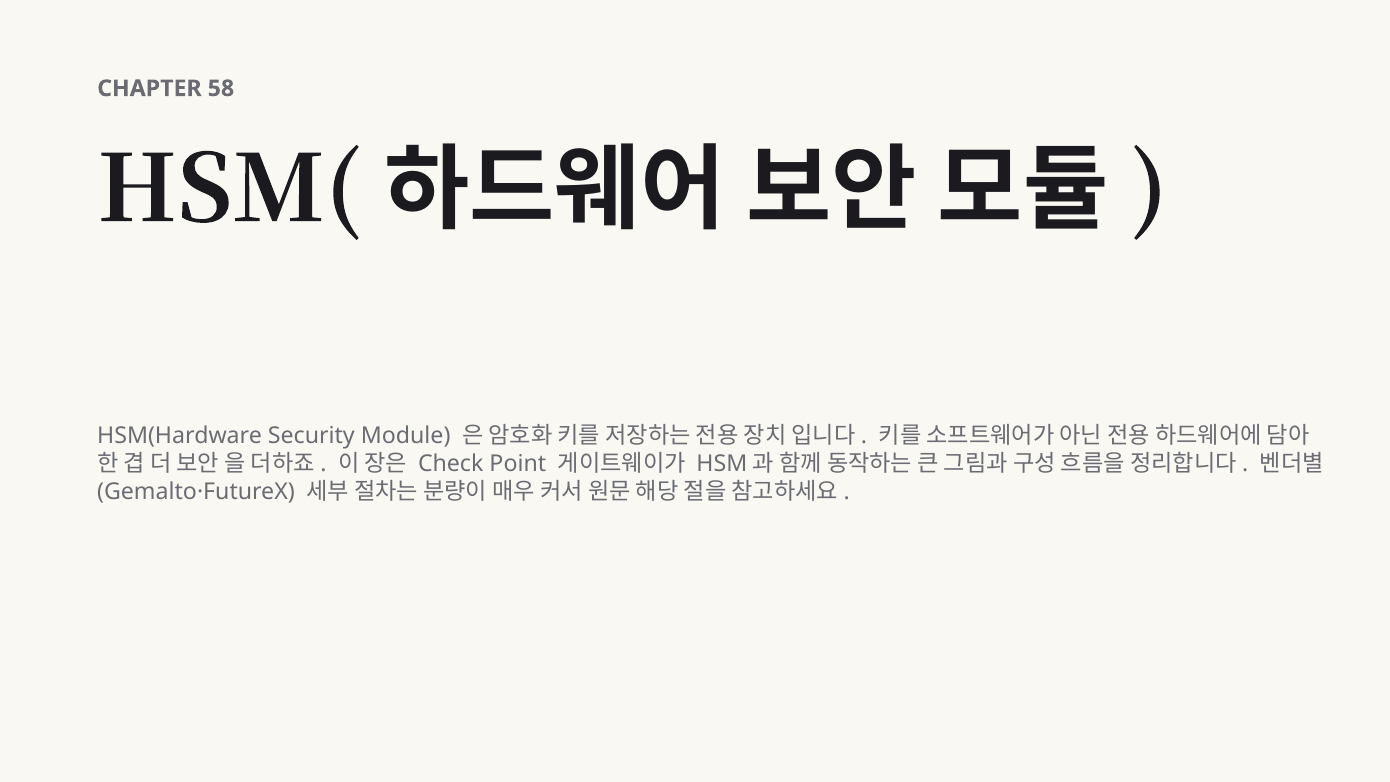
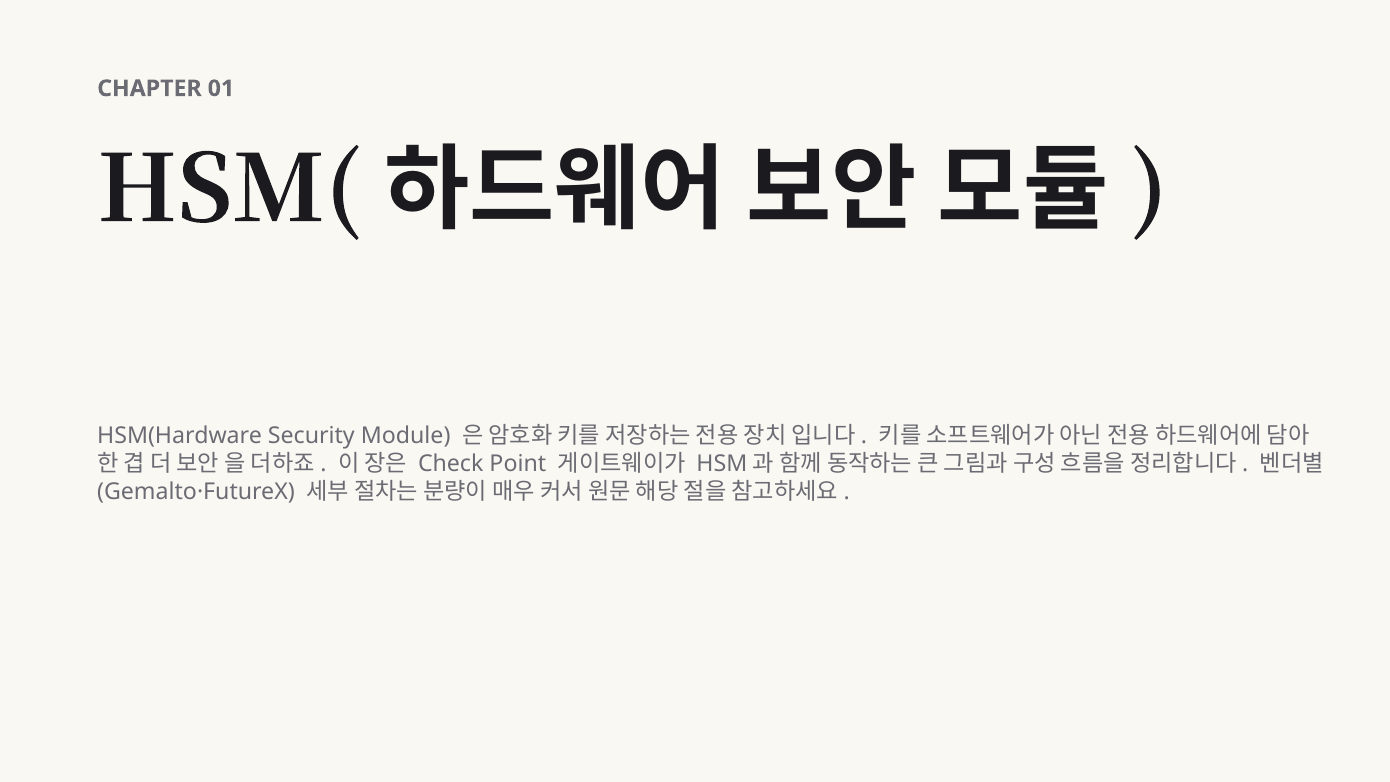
58: 58 -> 01
